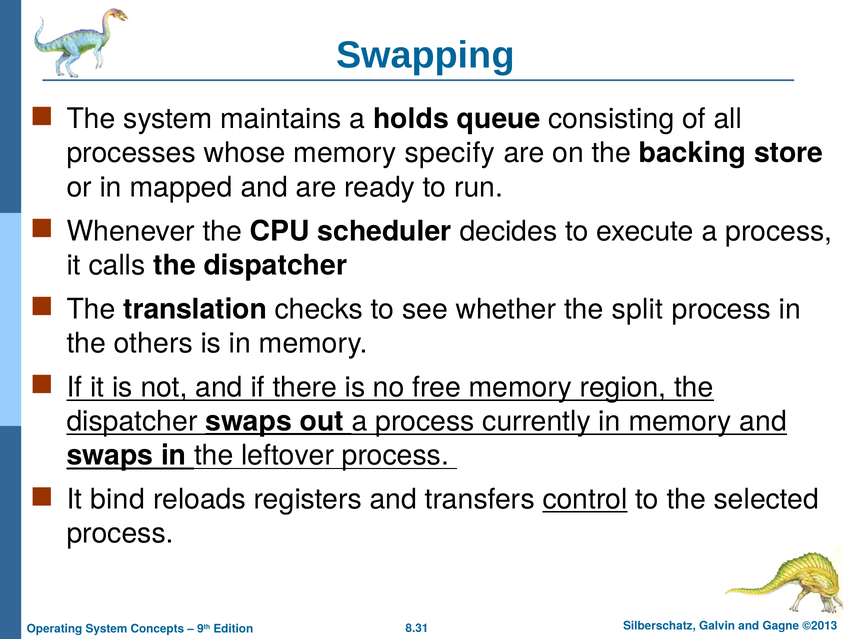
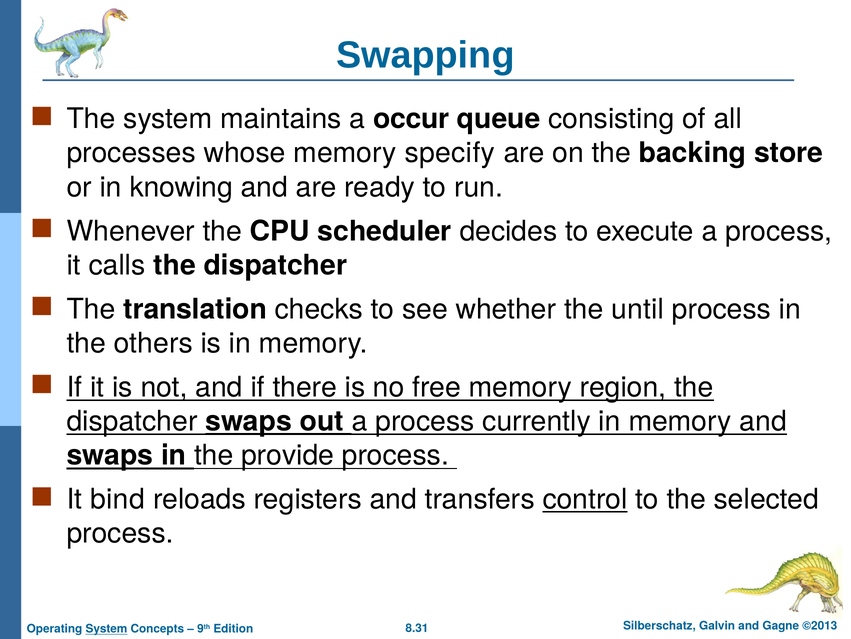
holds: holds -> occur
mapped: mapped -> knowing
split: split -> until
leftover: leftover -> provide
System at (106, 628) underline: none -> present
